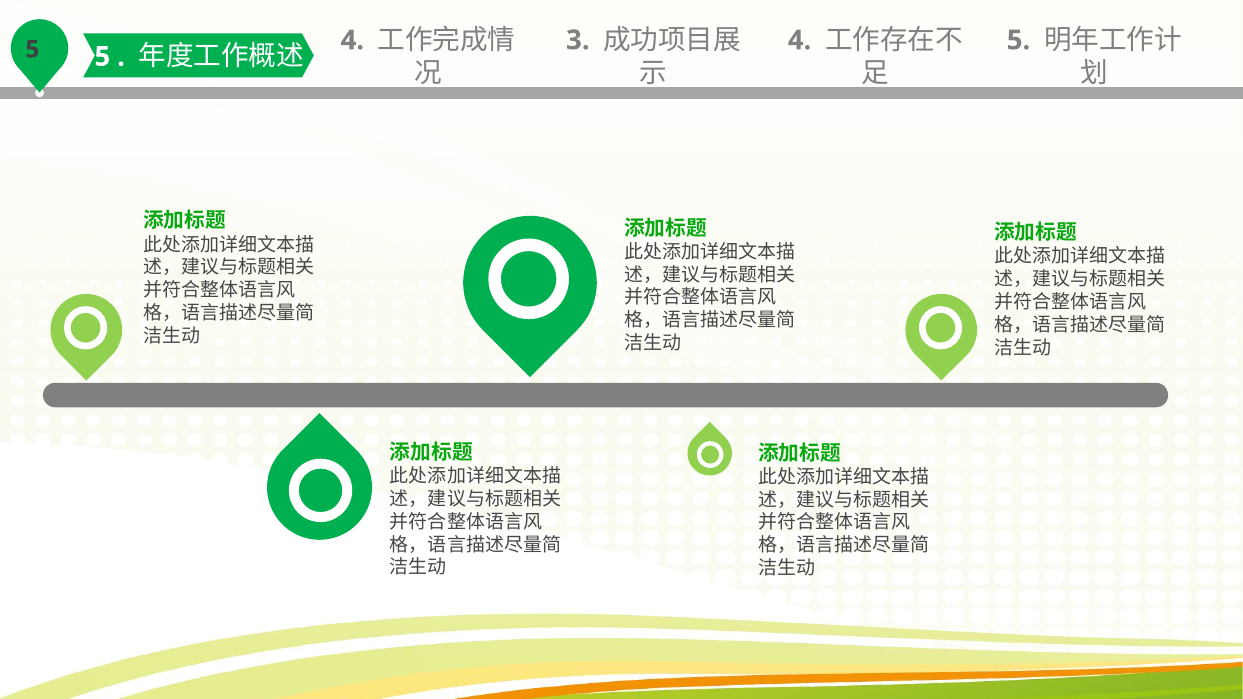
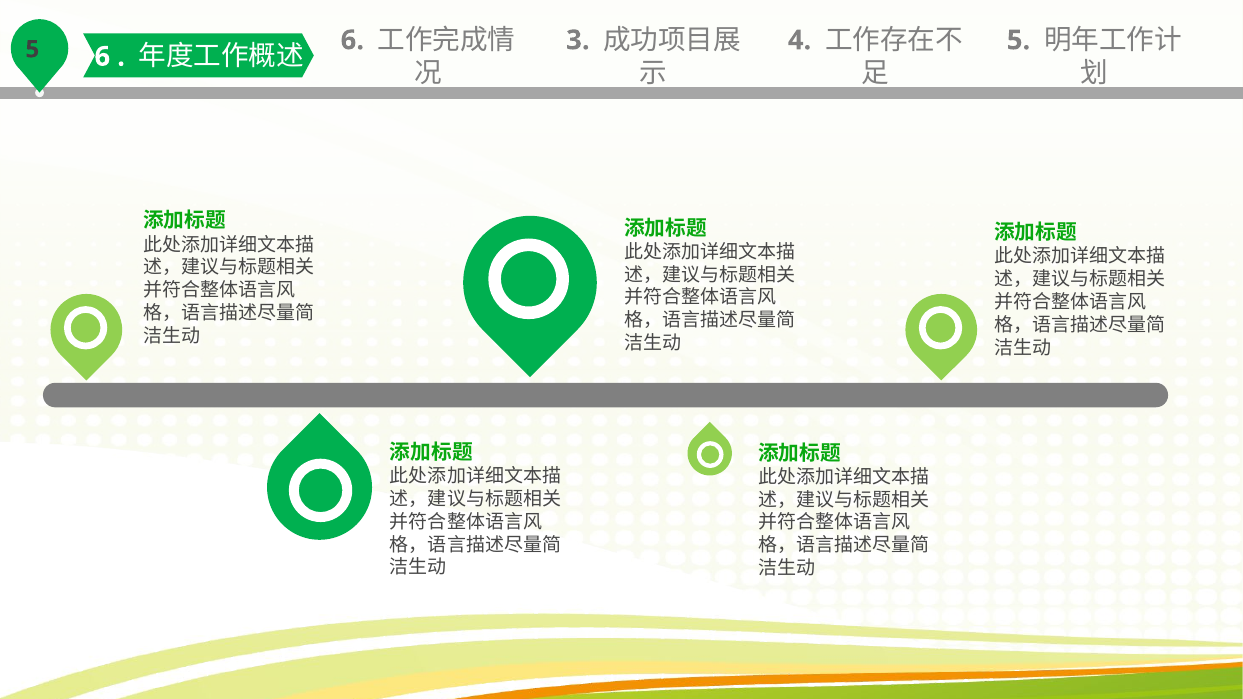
5 5: 5 -> 6
4 at (352, 40): 4 -> 6
